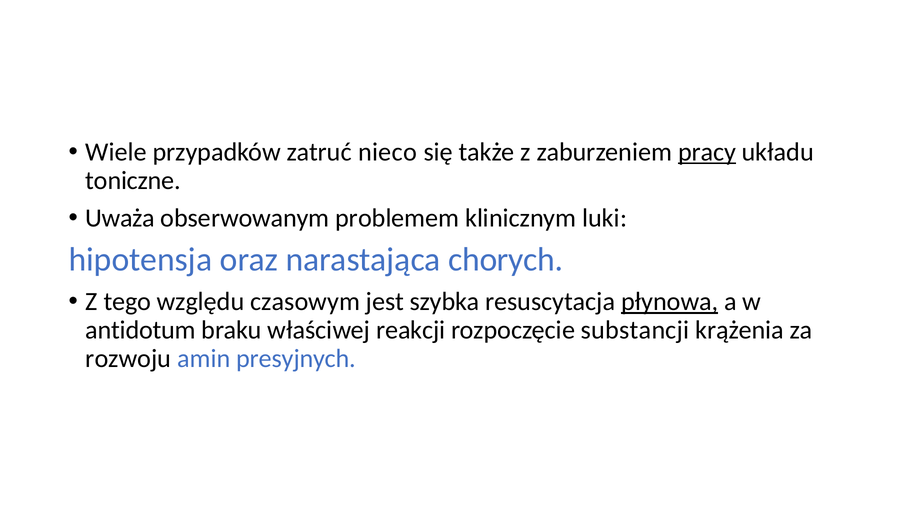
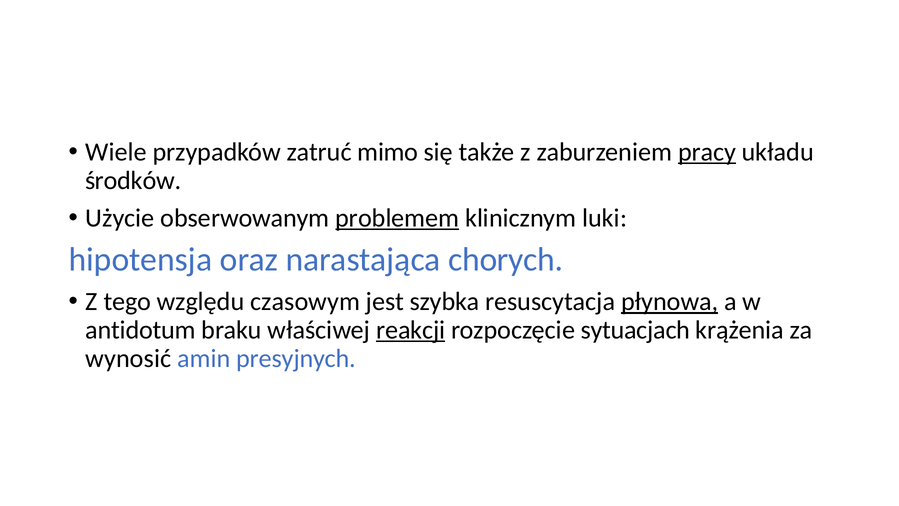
nieco: nieco -> mimo
toniczne: toniczne -> środków
Uważa: Uważa -> Użycie
problemem underline: none -> present
reakcji underline: none -> present
substancji: substancji -> sytuacjach
rozwoju: rozwoju -> wynosić
